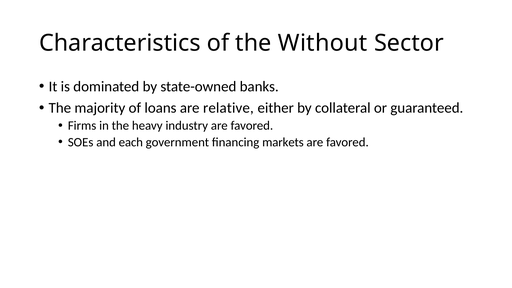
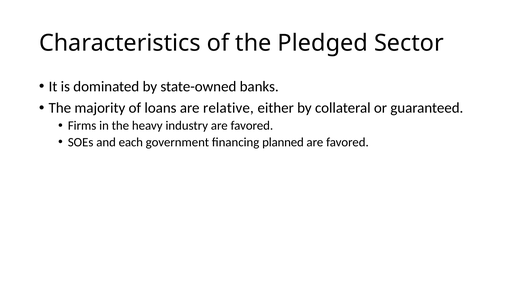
Without: Without -> Pledged
markets: markets -> planned
